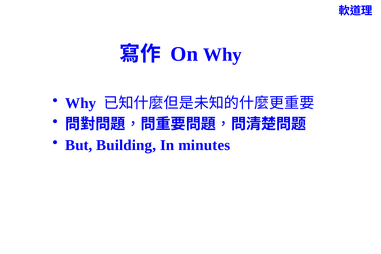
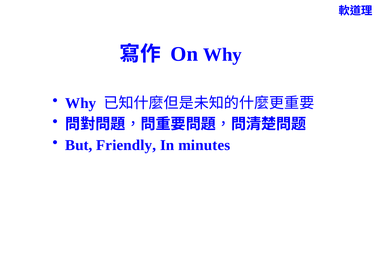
Building: Building -> Friendly
